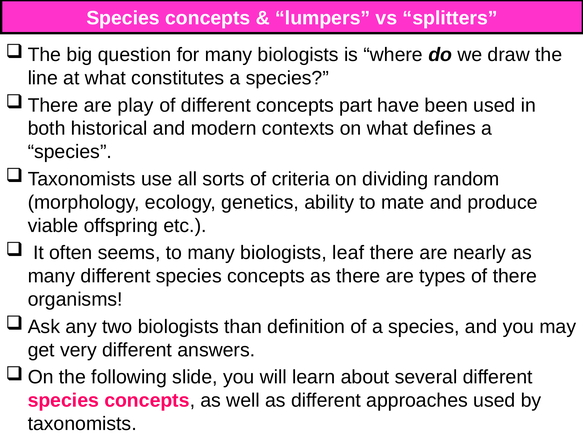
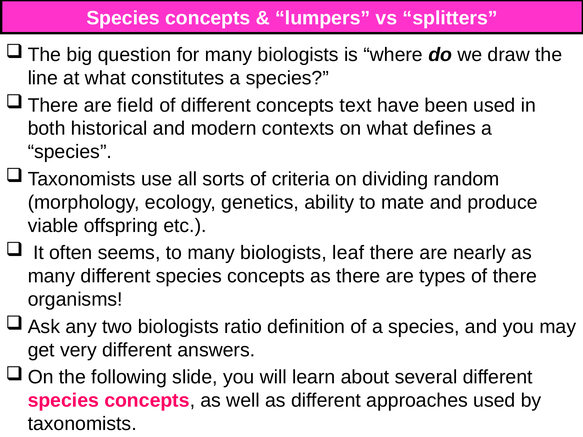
play: play -> field
part: part -> text
than: than -> ratio
